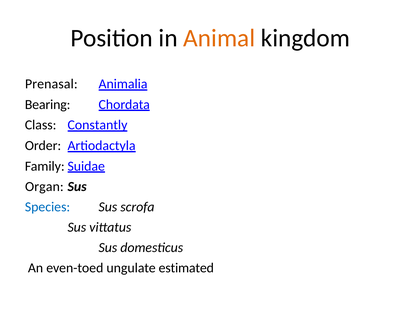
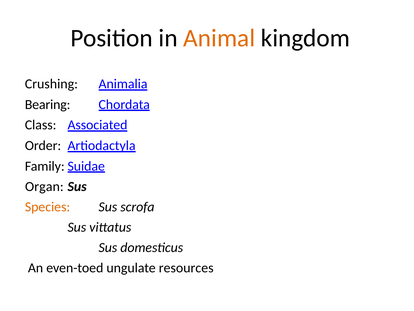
Prenasal: Prenasal -> Crushing
Constantly: Constantly -> Associated
Species colour: blue -> orange
estimated: estimated -> resources
